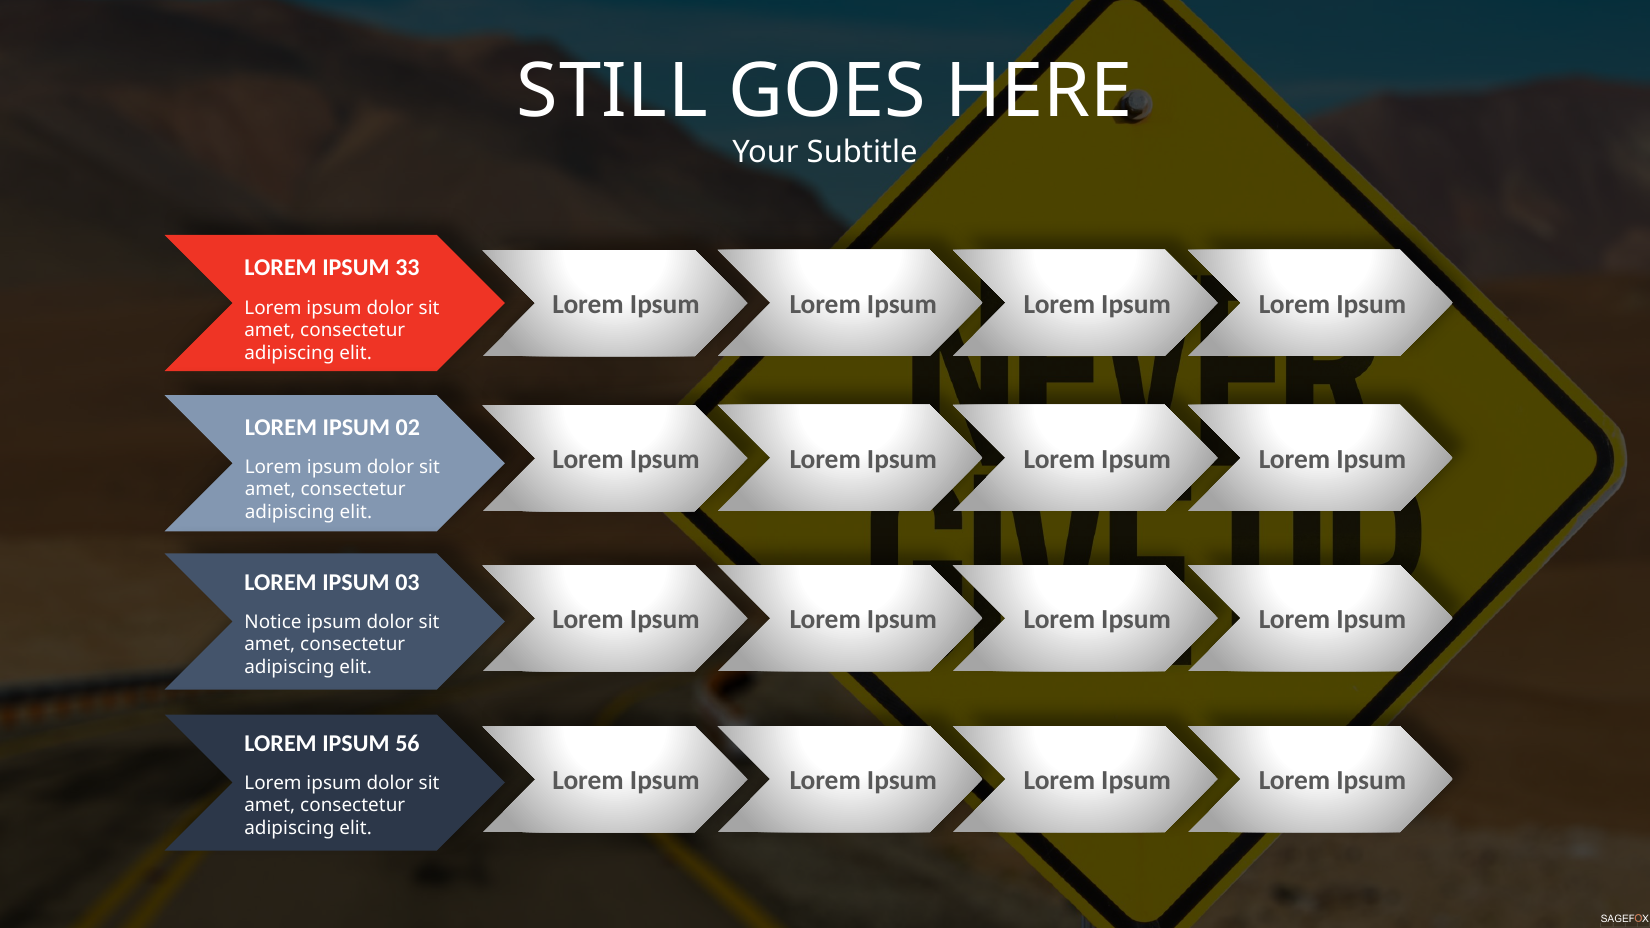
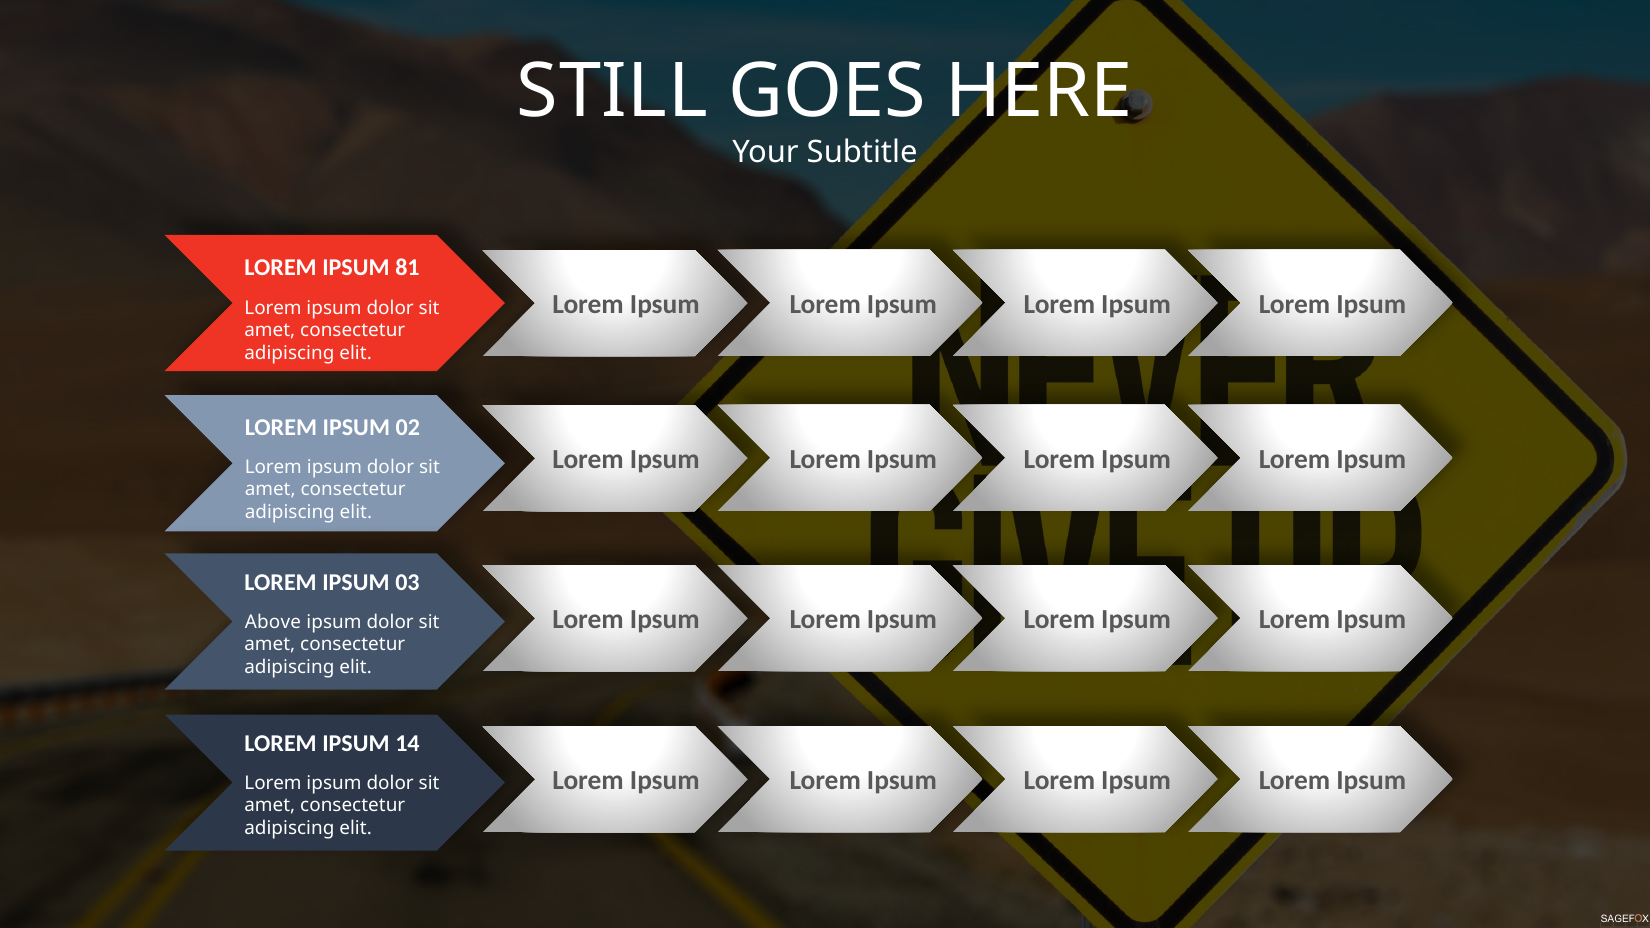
33: 33 -> 81
Notice: Notice -> Above
56: 56 -> 14
